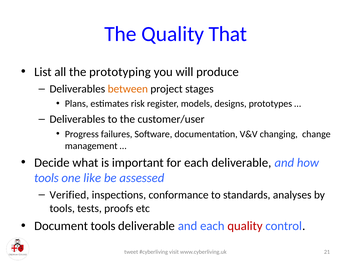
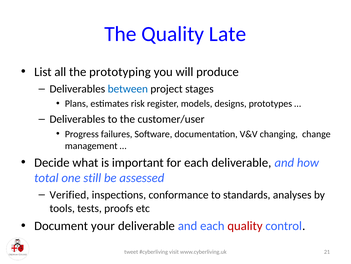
That: That -> Late
between colour: orange -> blue
tools at (46, 177): tools -> total
like: like -> still
Document tools: tools -> your
